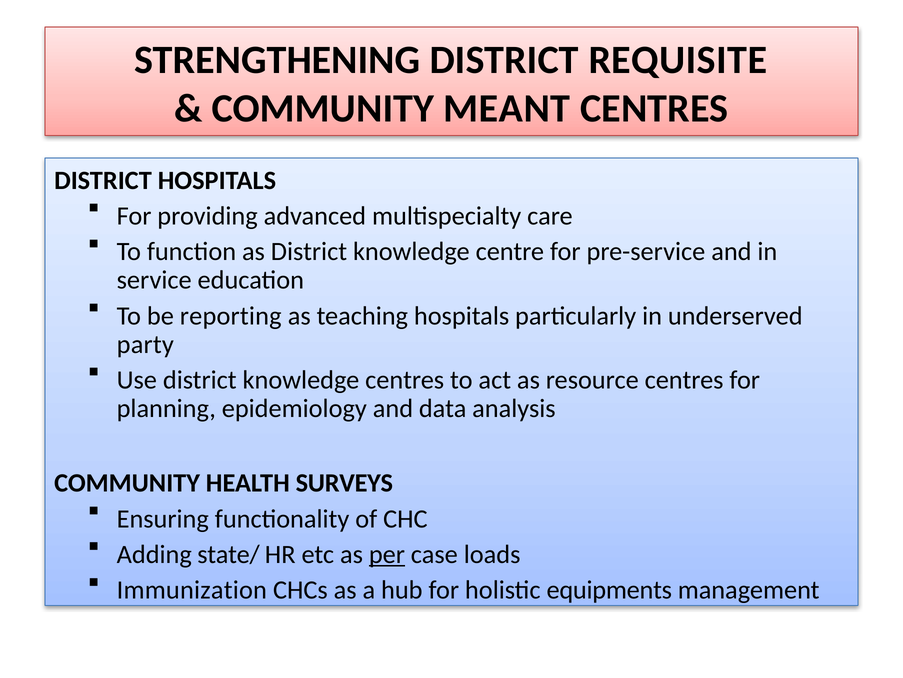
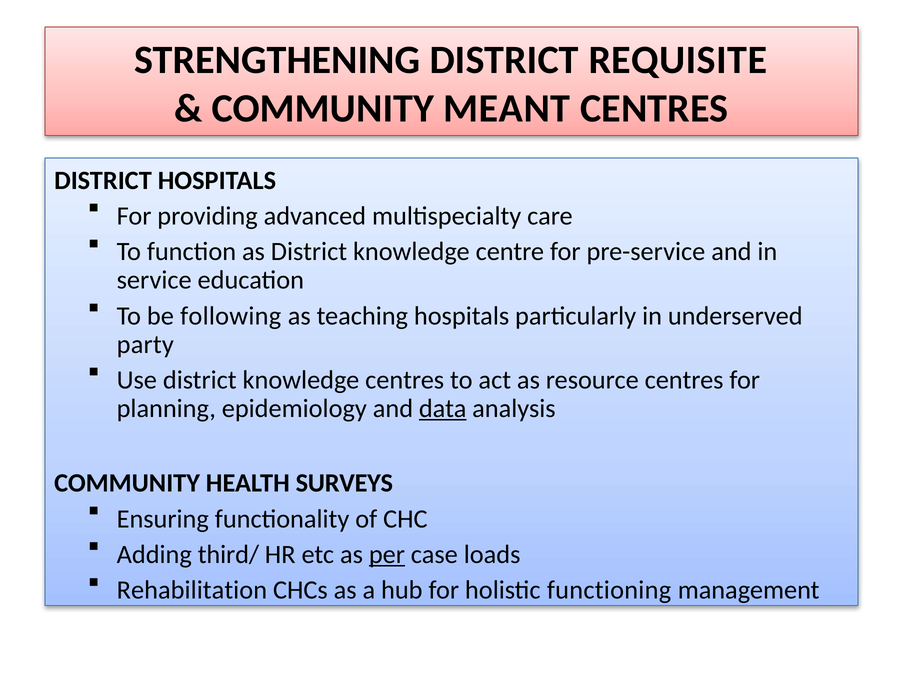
reporting: reporting -> following
data underline: none -> present
state/: state/ -> third/
Immunization: Immunization -> Rehabilitation
equipments: equipments -> functioning
